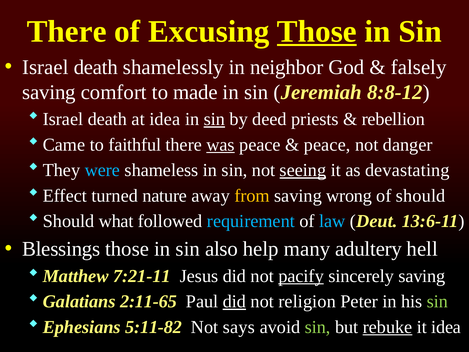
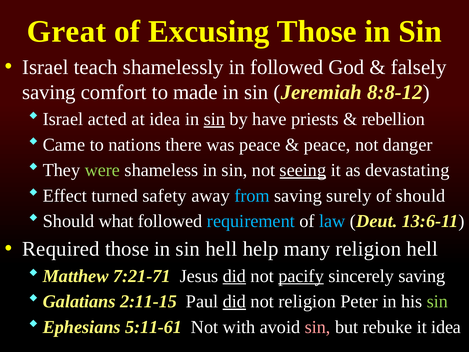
There at (67, 31): There -> Great
Those at (317, 31) underline: present -> none
Israel death: death -> teach
in neighbor: neighbor -> followed
death at (107, 119): death -> acted
deed: deed -> have
faithful: faithful -> nations
was underline: present -> none
were colour: light blue -> light green
nature: nature -> safety
from colour: yellow -> light blue
wrong: wrong -> surely
Blessings: Blessings -> Required
sin also: also -> hell
many adultery: adultery -> religion
7:21-11: 7:21-11 -> 7:21-71
did at (234, 276) underline: none -> present
2:11-65: 2:11-65 -> 2:11-15
5:11-82: 5:11-82 -> 5:11-61
says: says -> with
sin at (318, 327) colour: light green -> pink
rebuke underline: present -> none
